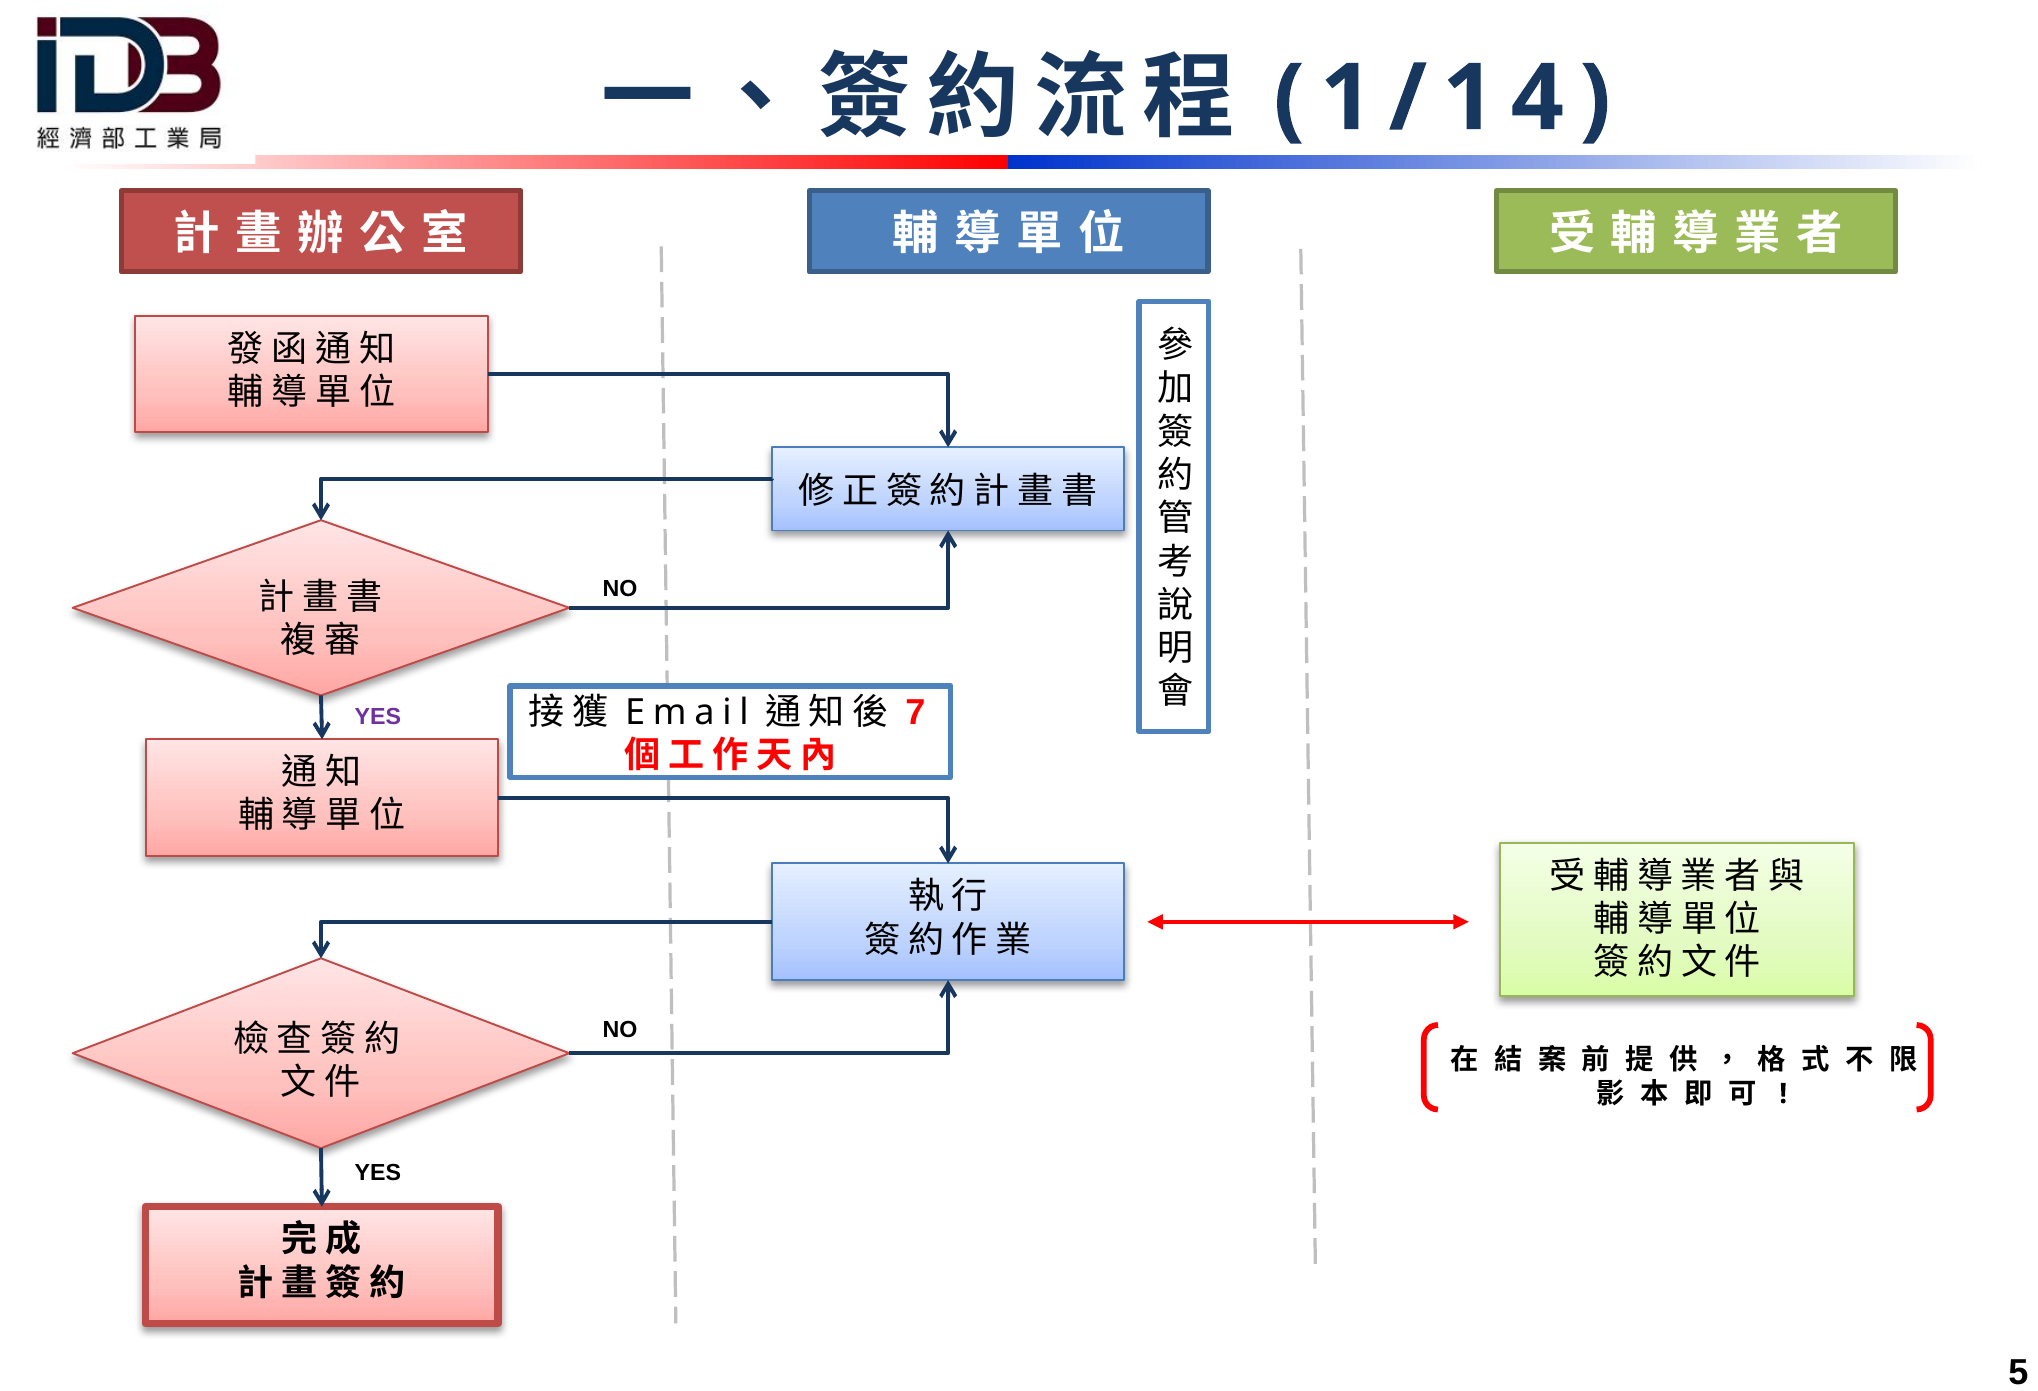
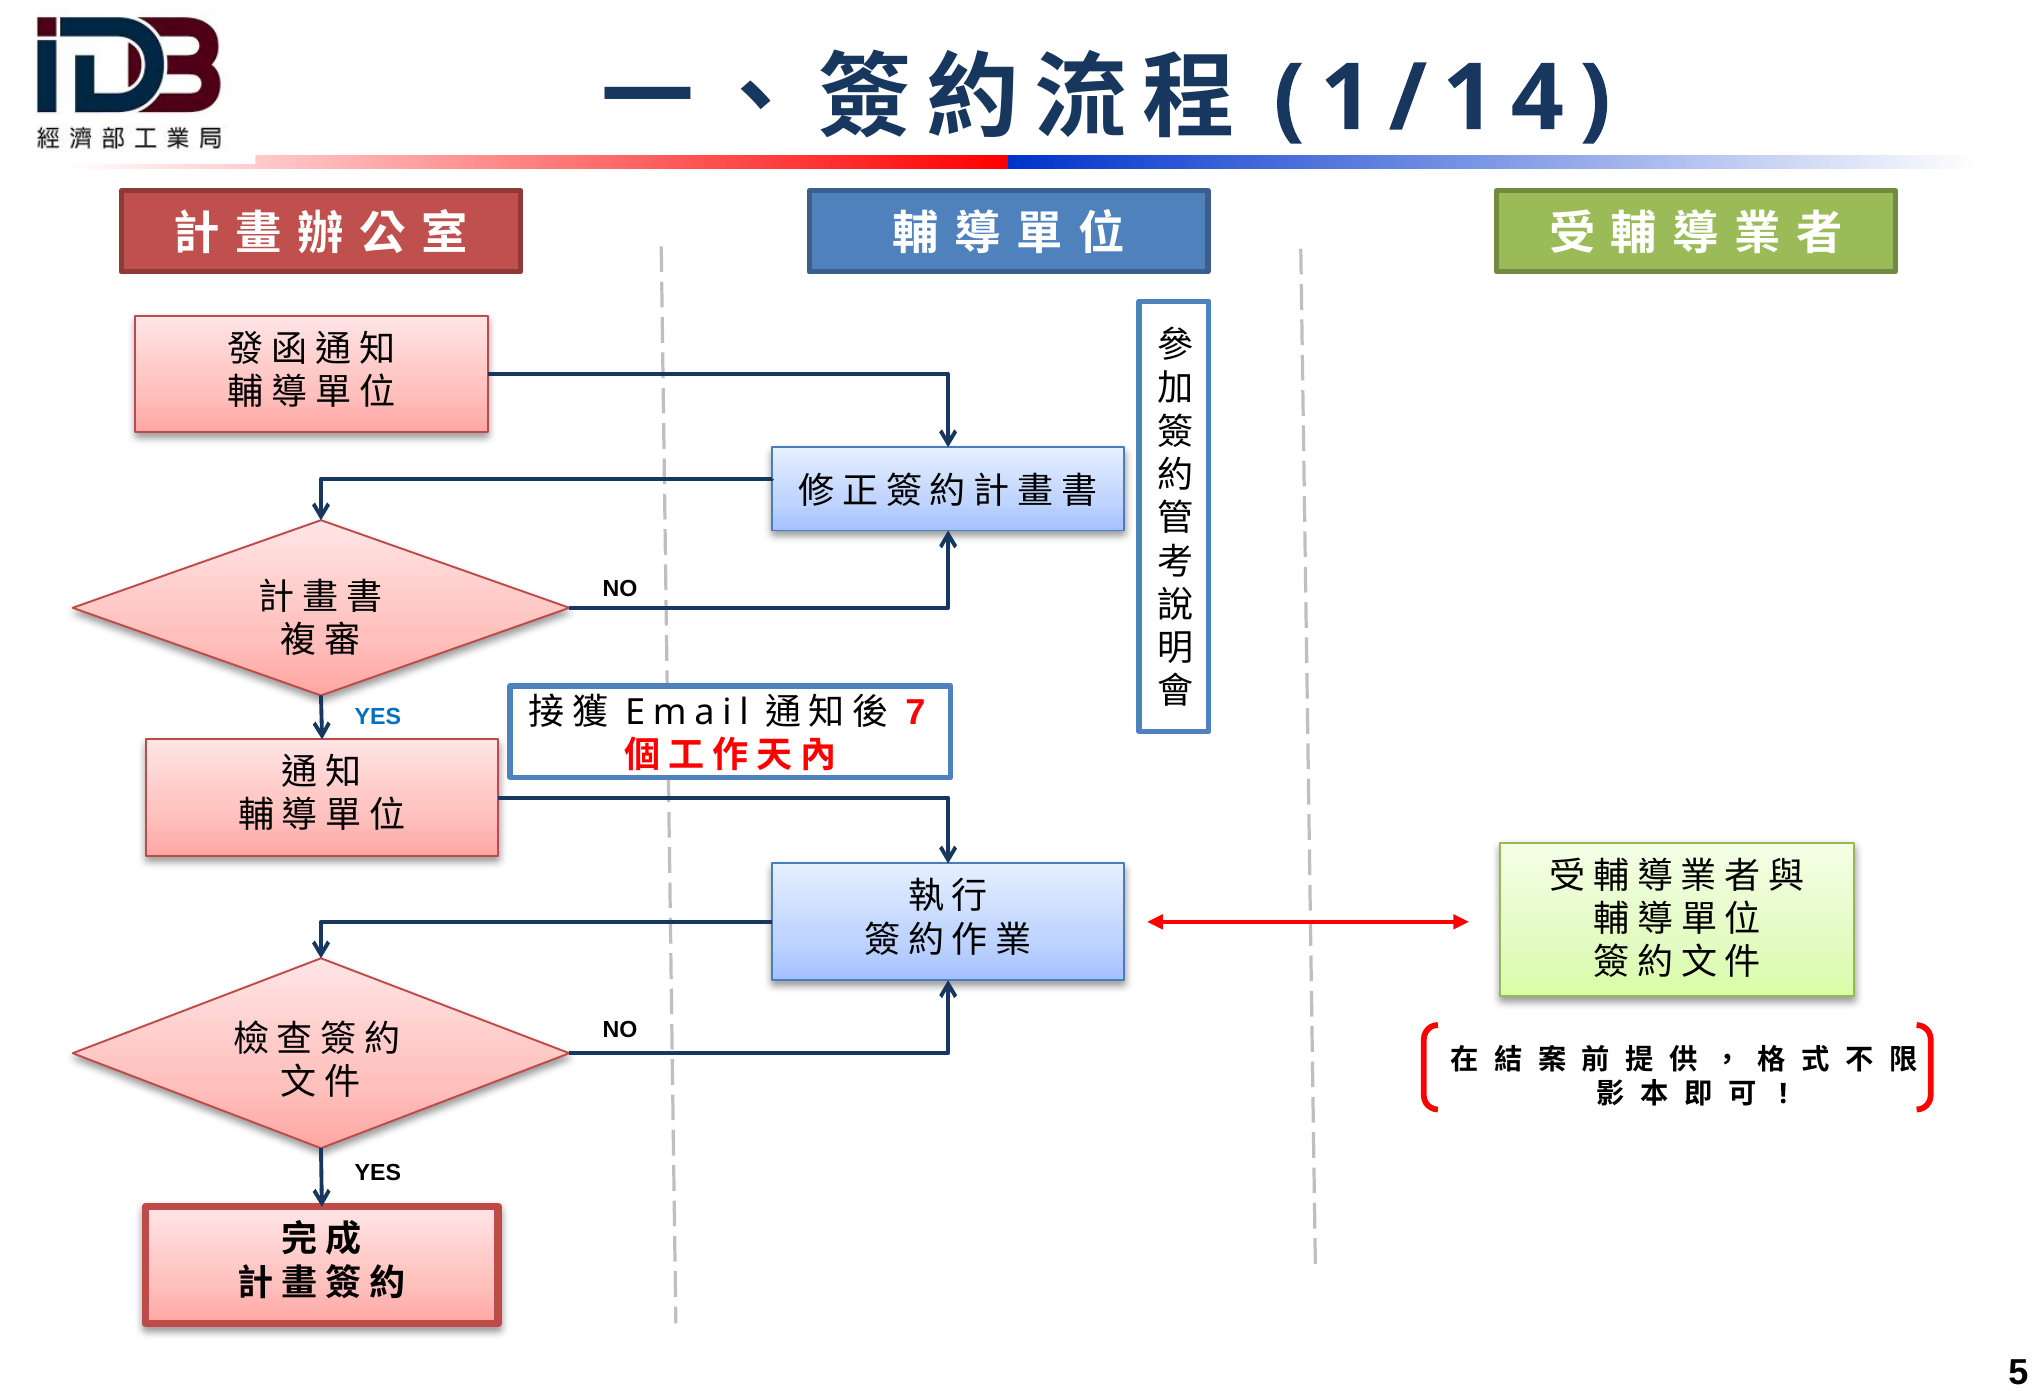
YES at (378, 717) colour: purple -> blue
